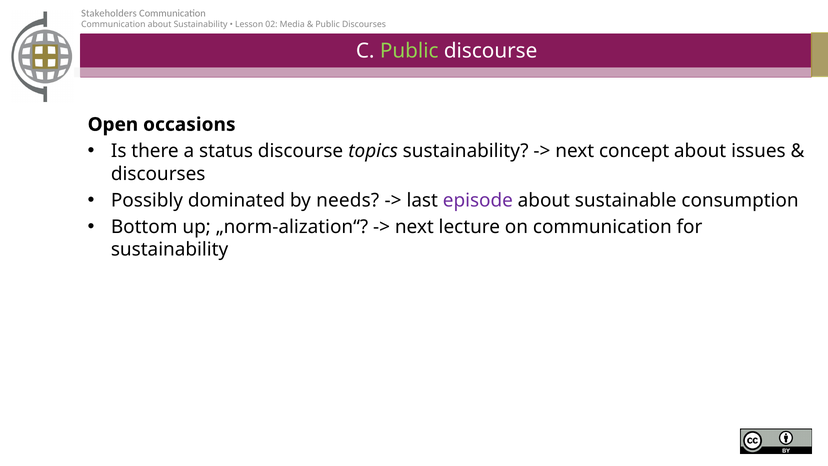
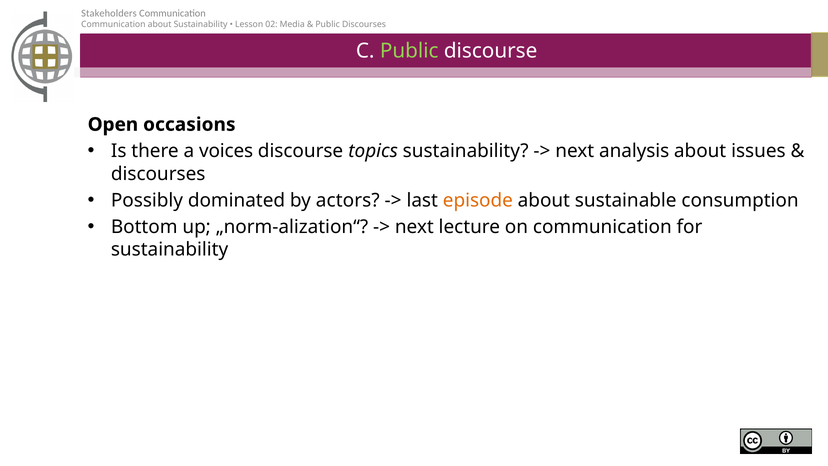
status: status -> voices
concept: concept -> analysis
needs: needs -> actors
episode colour: purple -> orange
